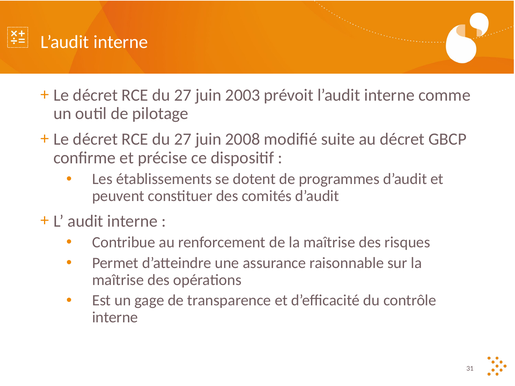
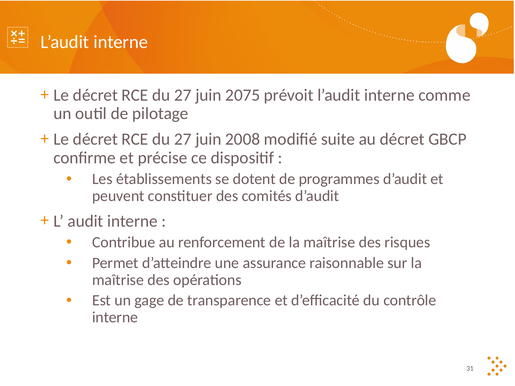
2003: 2003 -> 2075
